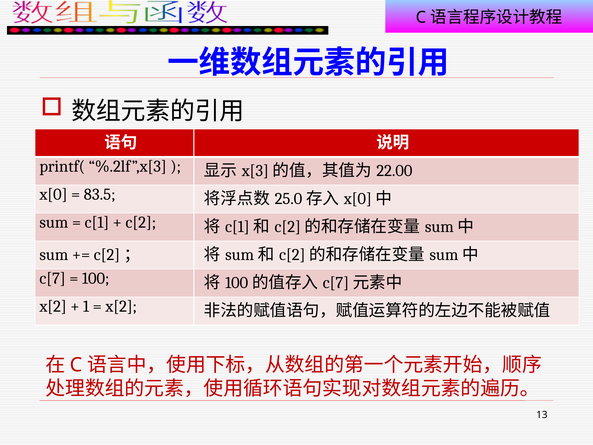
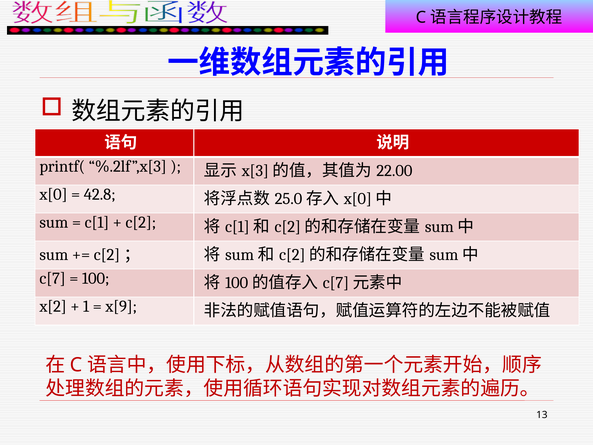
83.5: 83.5 -> 42.8
x[2 at (121, 306): x[2 -> x[9
